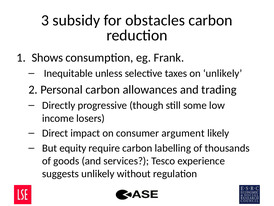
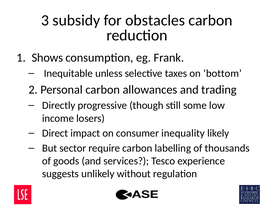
on unlikely: unlikely -> bottom
argument: argument -> inequality
equity: equity -> sector
